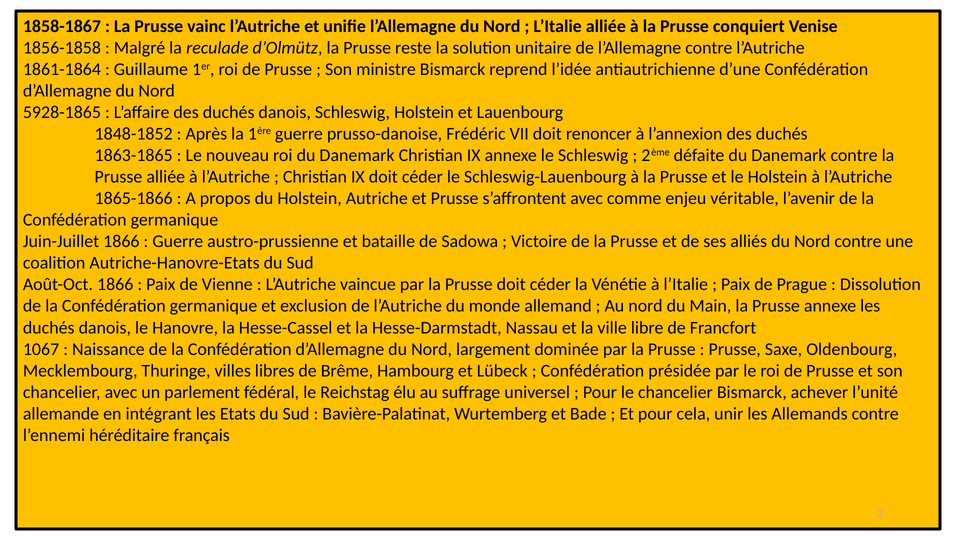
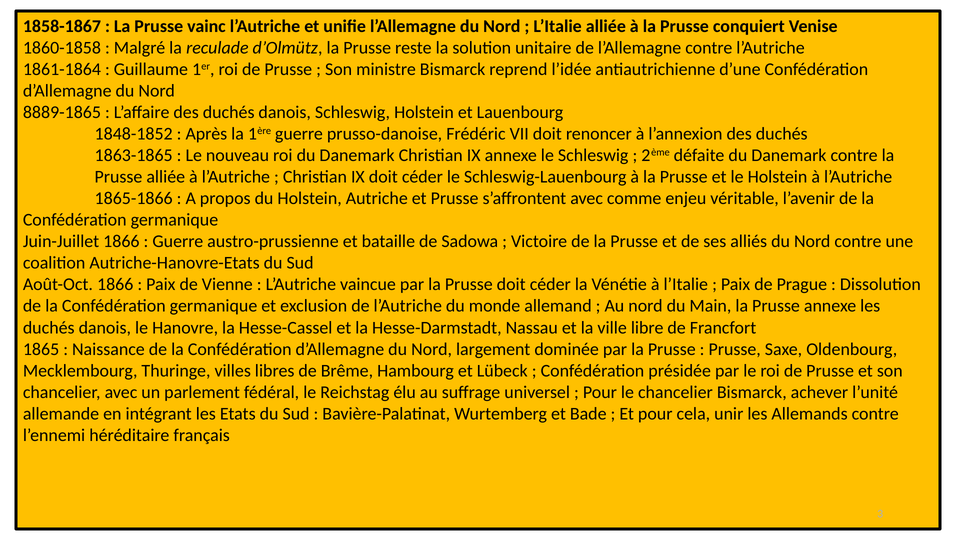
1856-1858: 1856-1858 -> 1860-1858
5928-1865: 5928-1865 -> 8889-1865
1067: 1067 -> 1865
